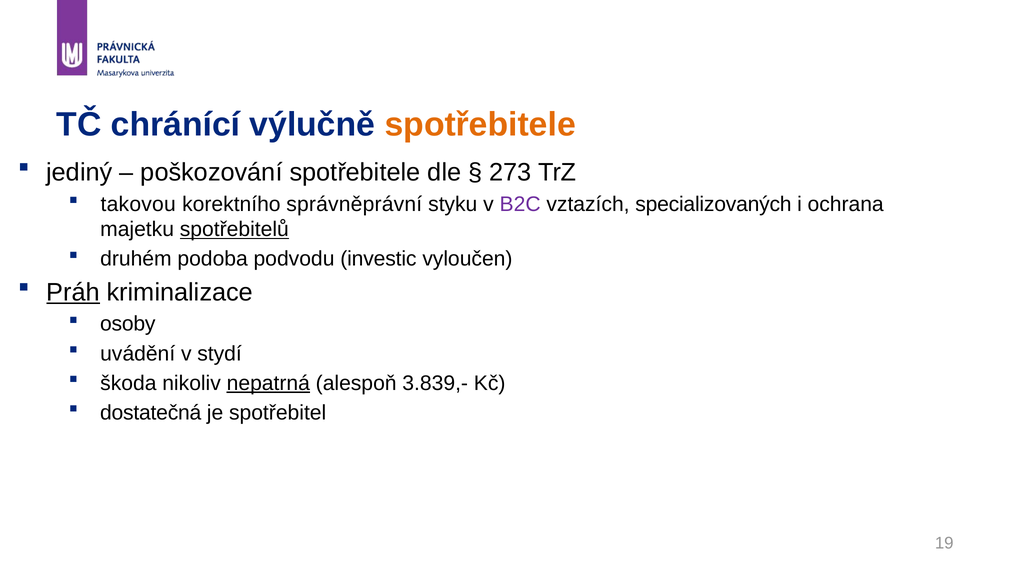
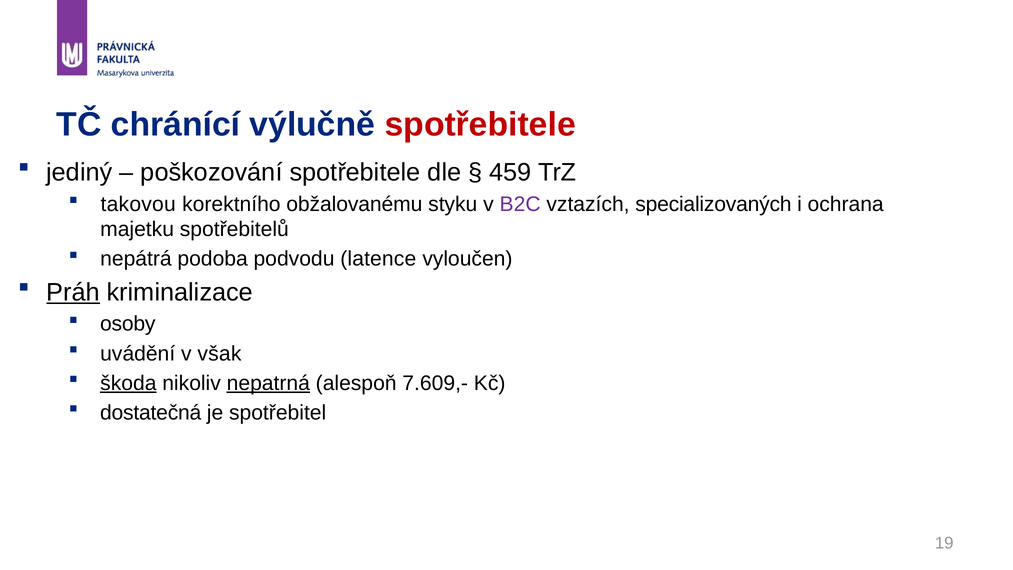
spotřebitele at (480, 124) colour: orange -> red
273: 273 -> 459
správněprávní: správněprávní -> obžalovanému
spotřebitelů underline: present -> none
druhém: druhém -> nepátrá
investic: investic -> latence
stydí: stydí -> však
škoda underline: none -> present
3.839,-: 3.839,- -> 7.609,-
